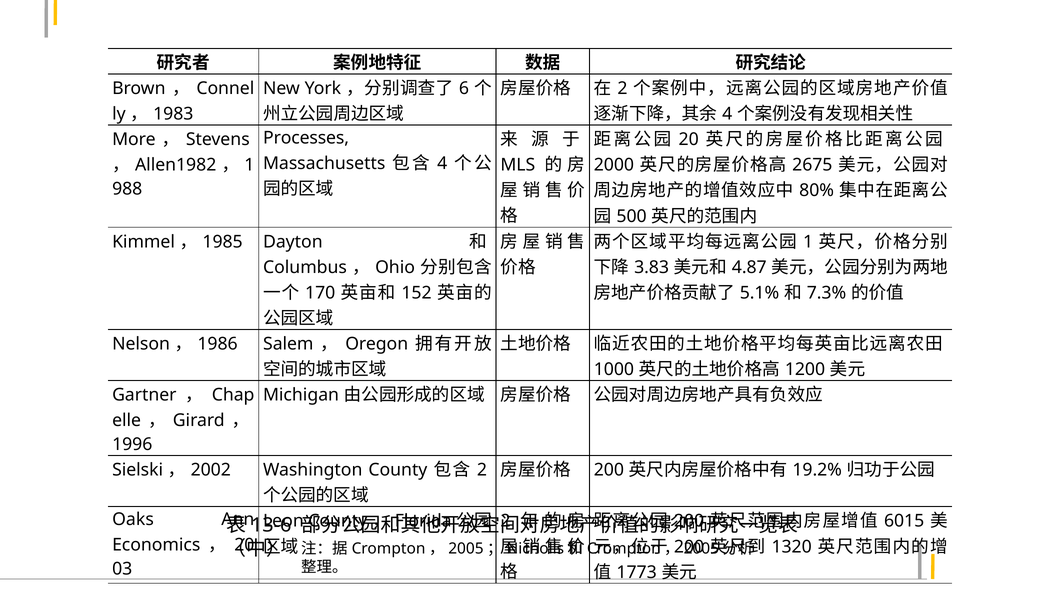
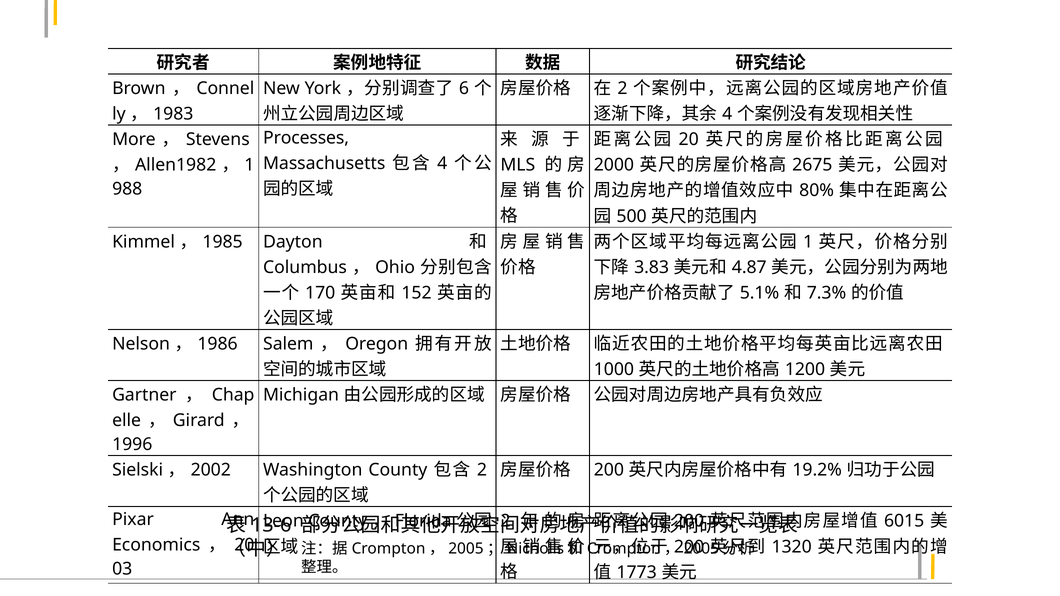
Oaks: Oaks -> Pixar
